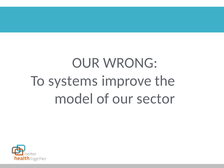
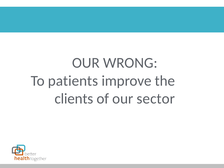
systems: systems -> patients
model: model -> clients
